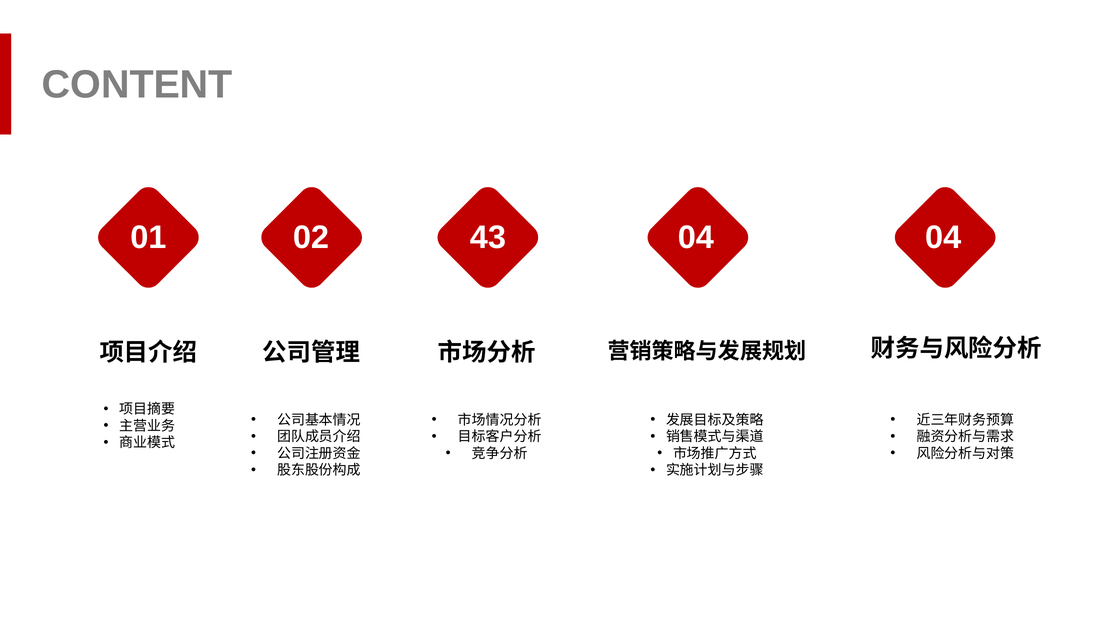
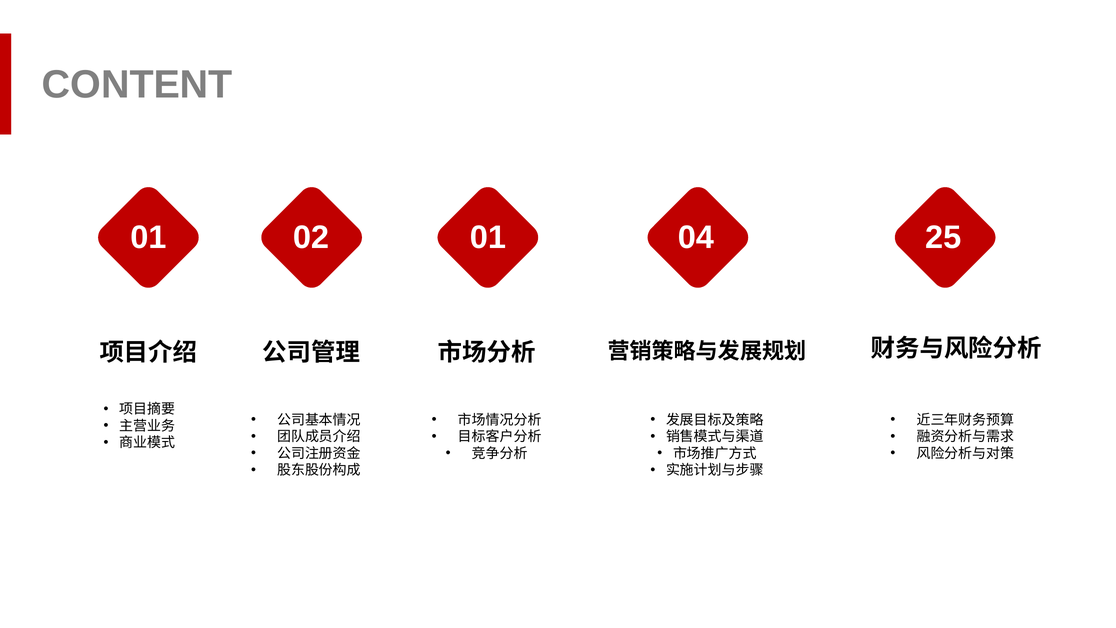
02 43: 43 -> 01
04 04: 04 -> 25
